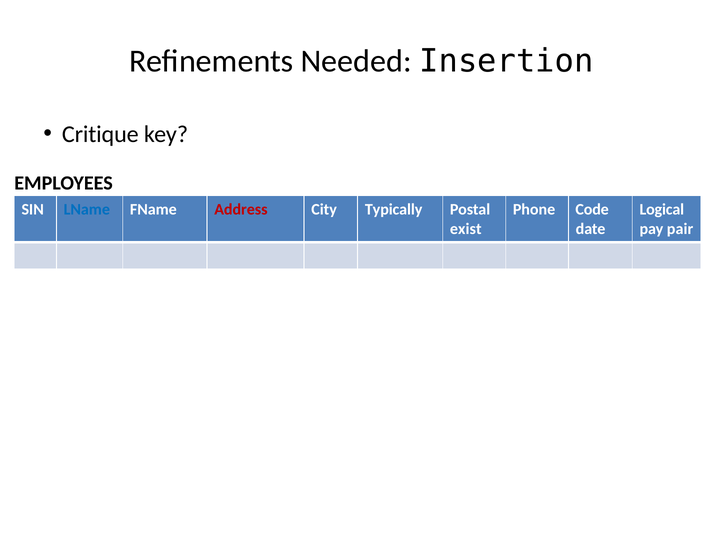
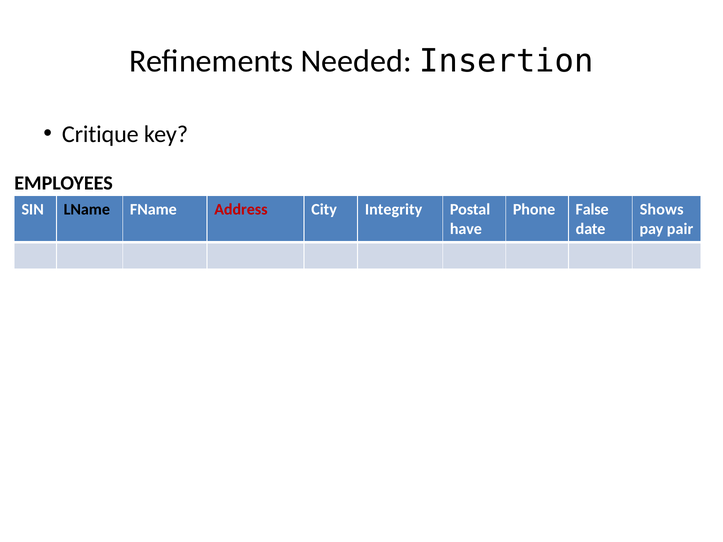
LName colour: blue -> black
Typically: Typically -> Integrity
Code: Code -> False
Logical: Logical -> Shows
exist: exist -> have
